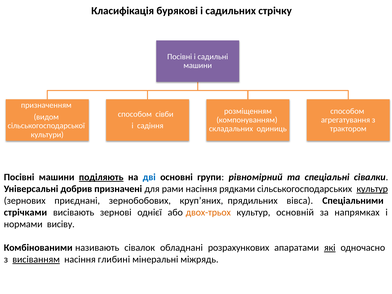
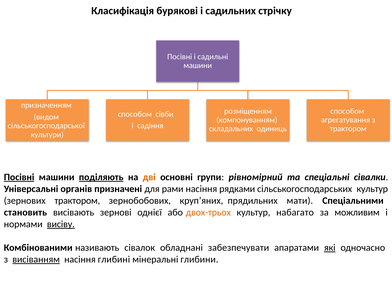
Посівні at (19, 177) underline: none -> present
дві colour: blue -> orange
добрив: добрив -> органів
культур at (372, 189) underline: present -> none
зернових приєднані: приєднані -> трактором
вівса: вівса -> мати
стрічками: стрічками -> становить
основній: основній -> набагато
напрямках: напрямках -> можливим
висіву underline: none -> present
розрахункових: розрахункових -> забезпечувати
міжрядь: міжрядь -> глибини
